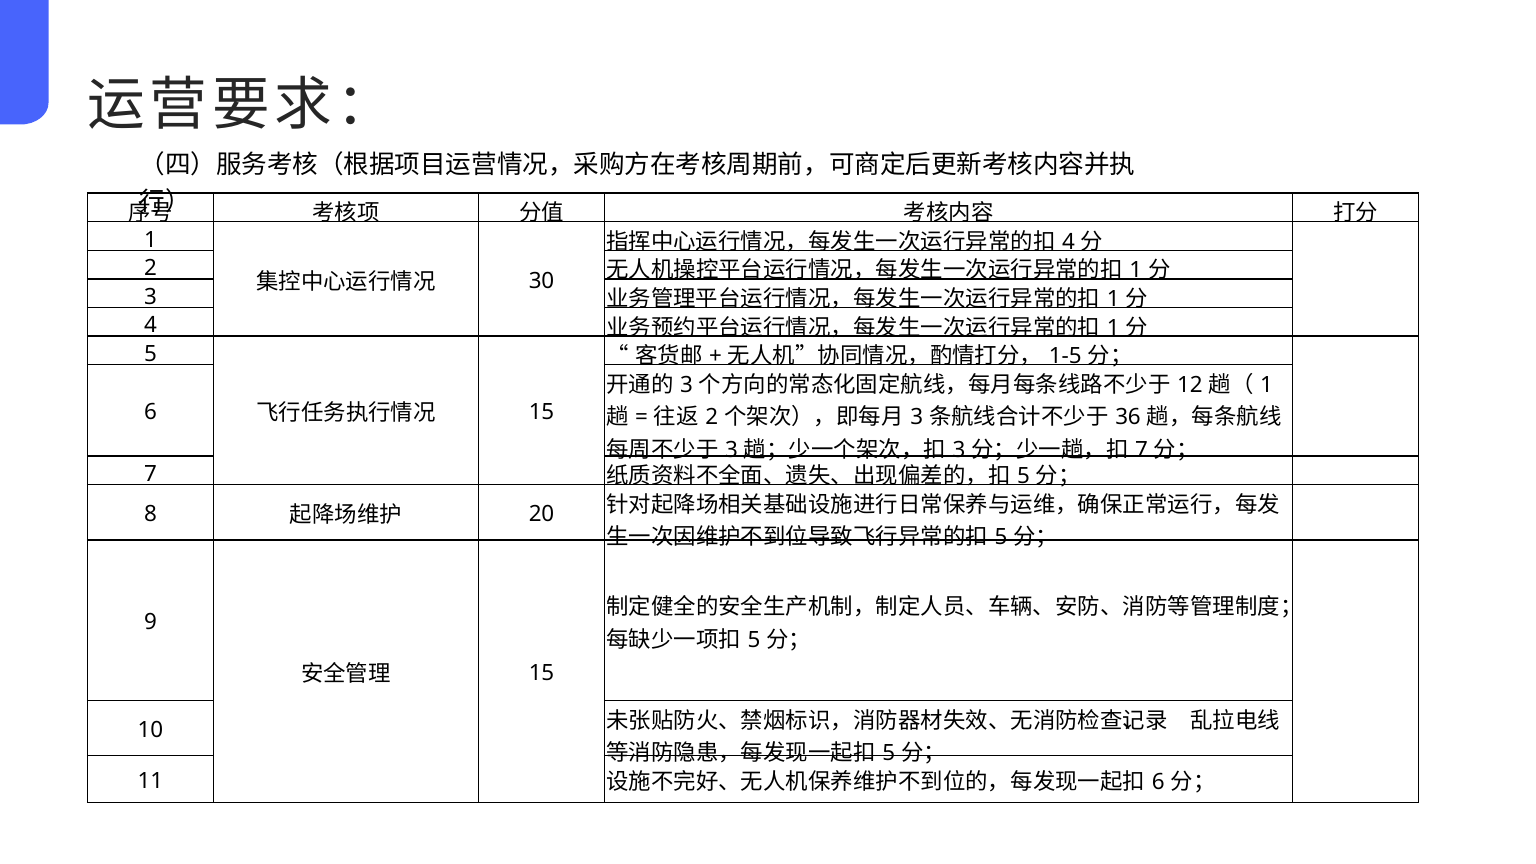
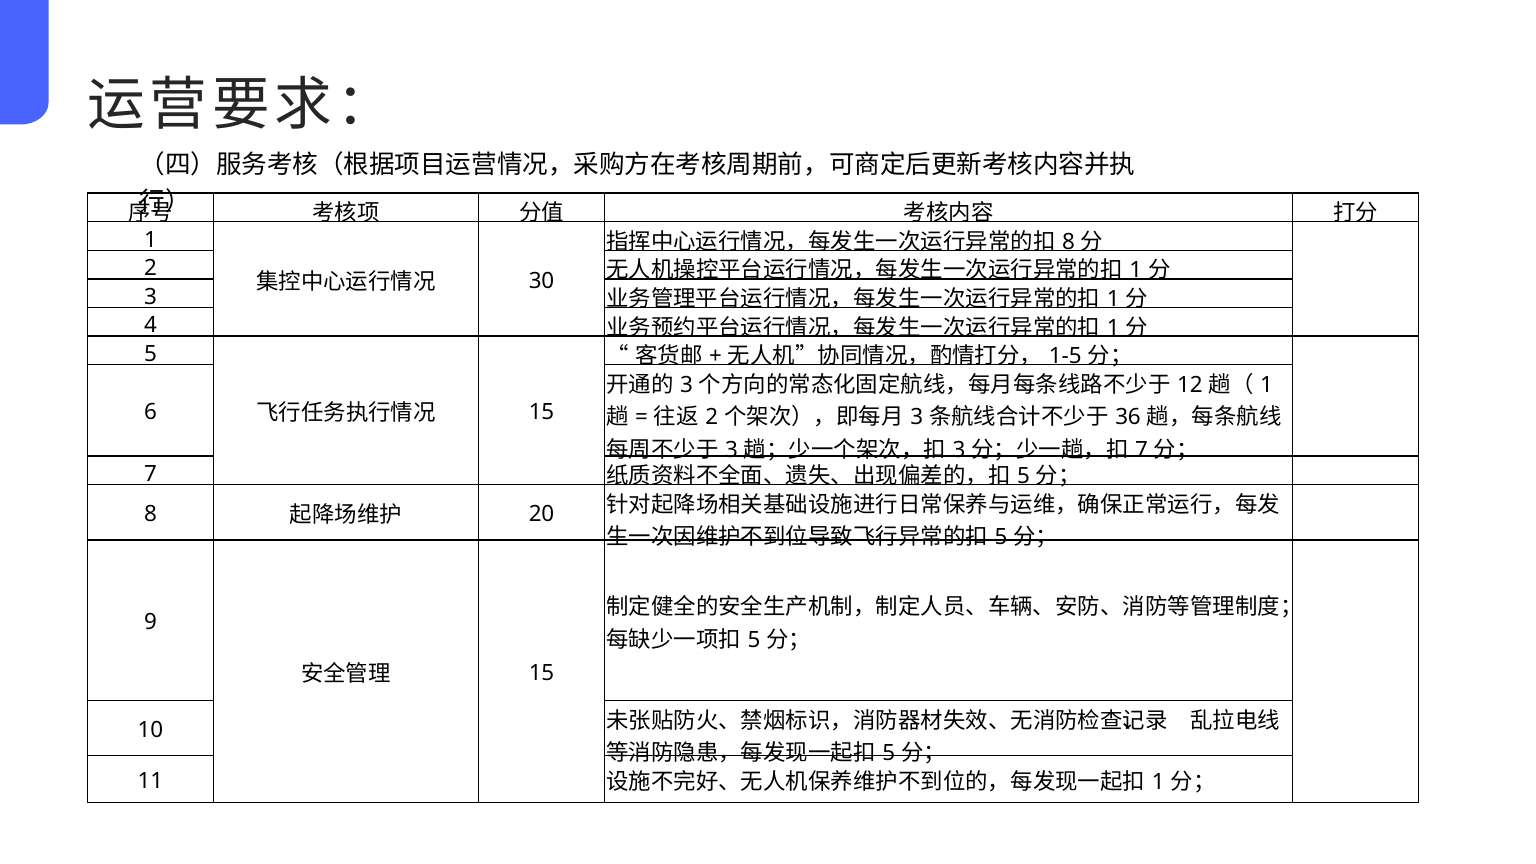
4 at (1068, 242): 4 -> 8
6 at (1158, 782): 6 -> 1
